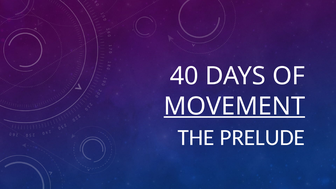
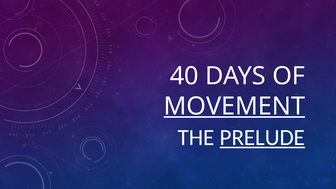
PRELUDE underline: none -> present
